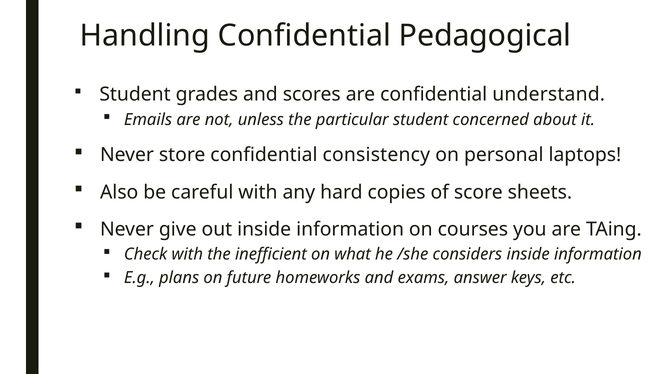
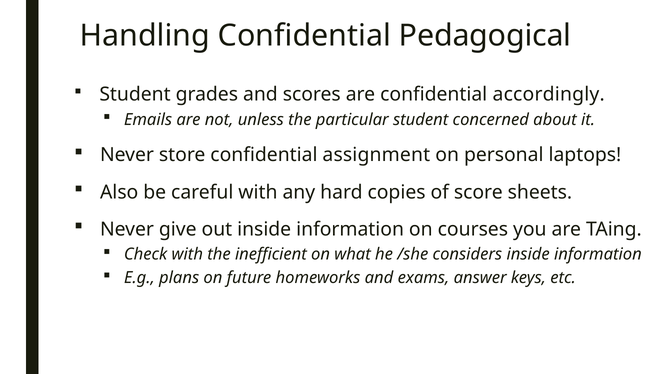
understand: understand -> accordingly
consistency: consistency -> assignment
